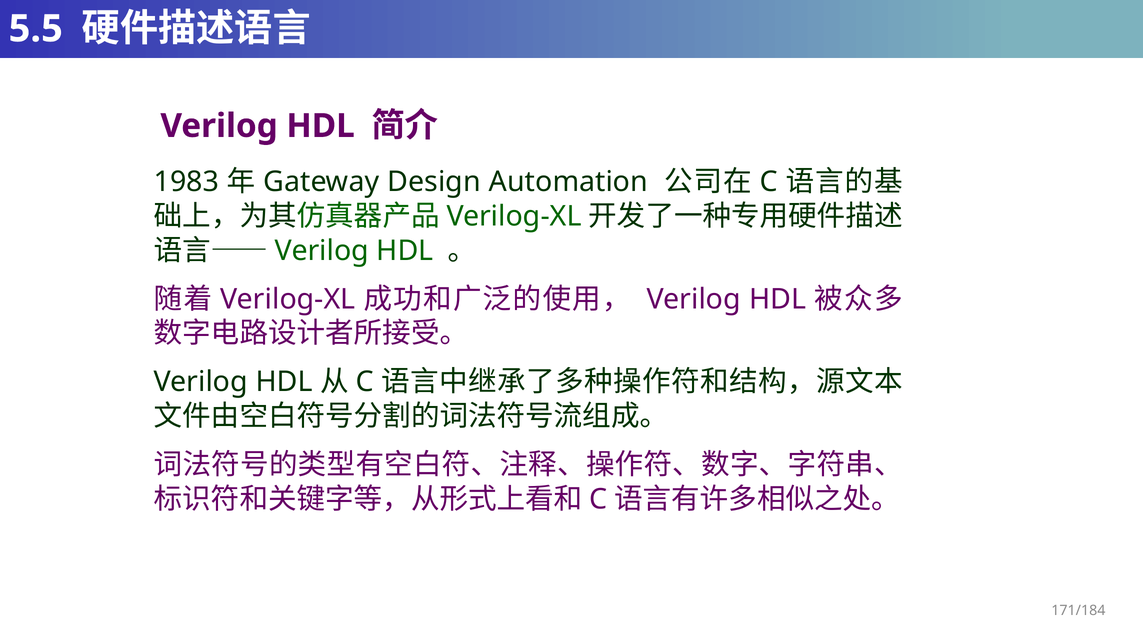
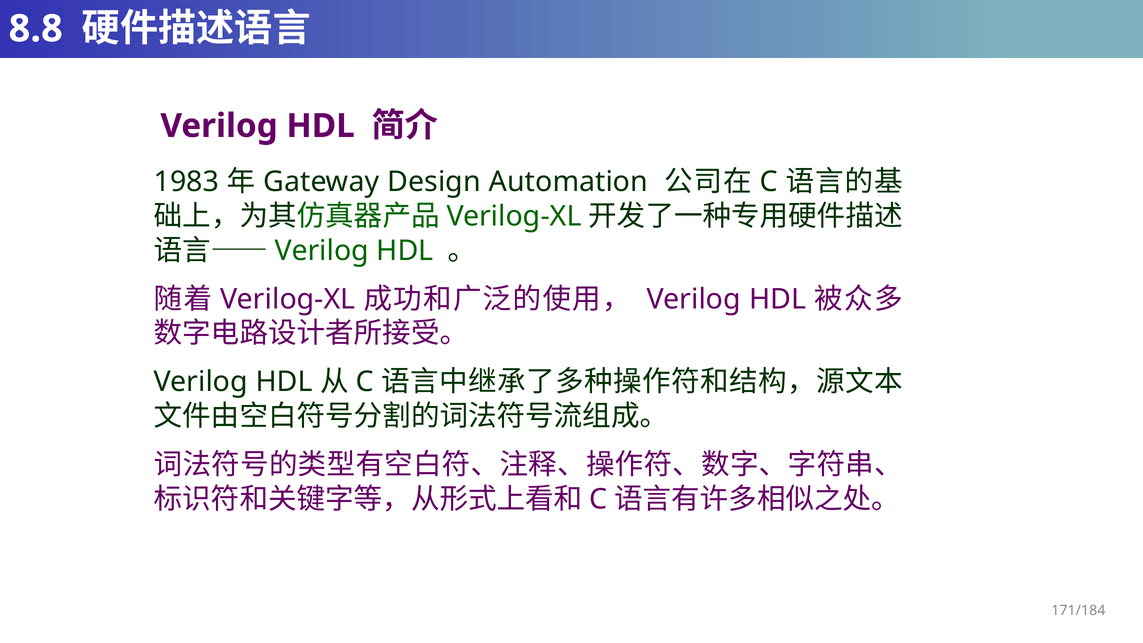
5.5: 5.5 -> 8.8
